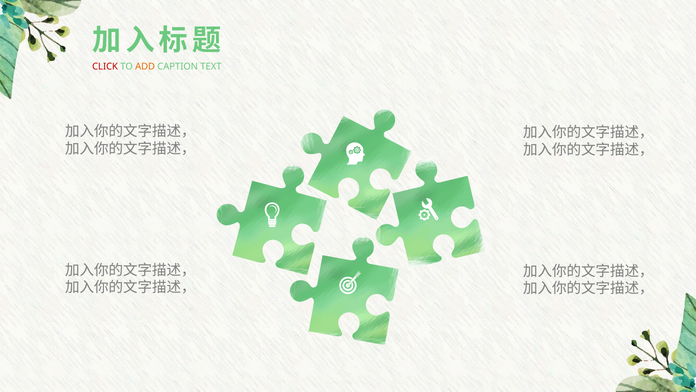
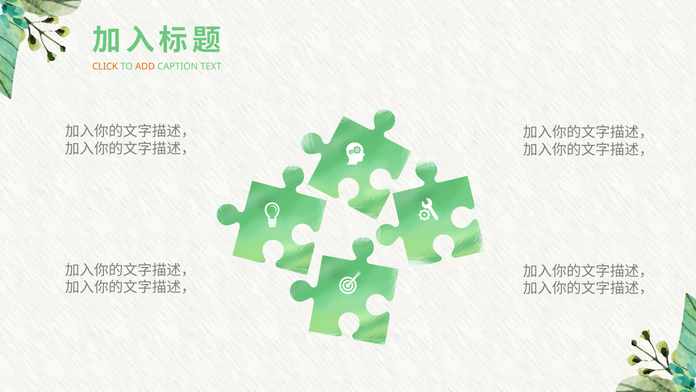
CLICK colour: red -> orange
